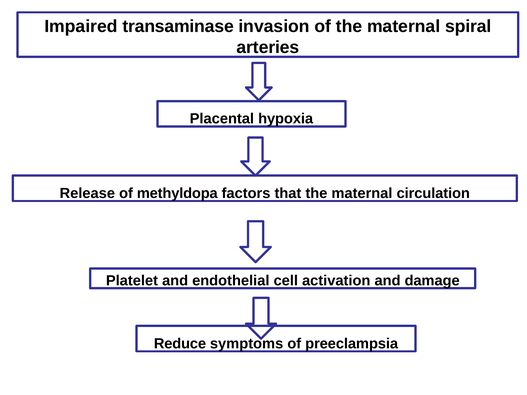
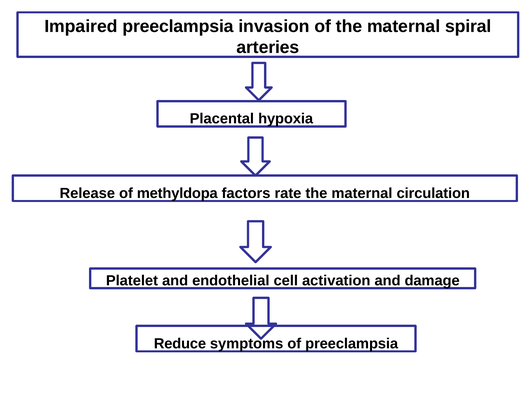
Impaired transaminase: transaminase -> preeclampsia
that: that -> rate
